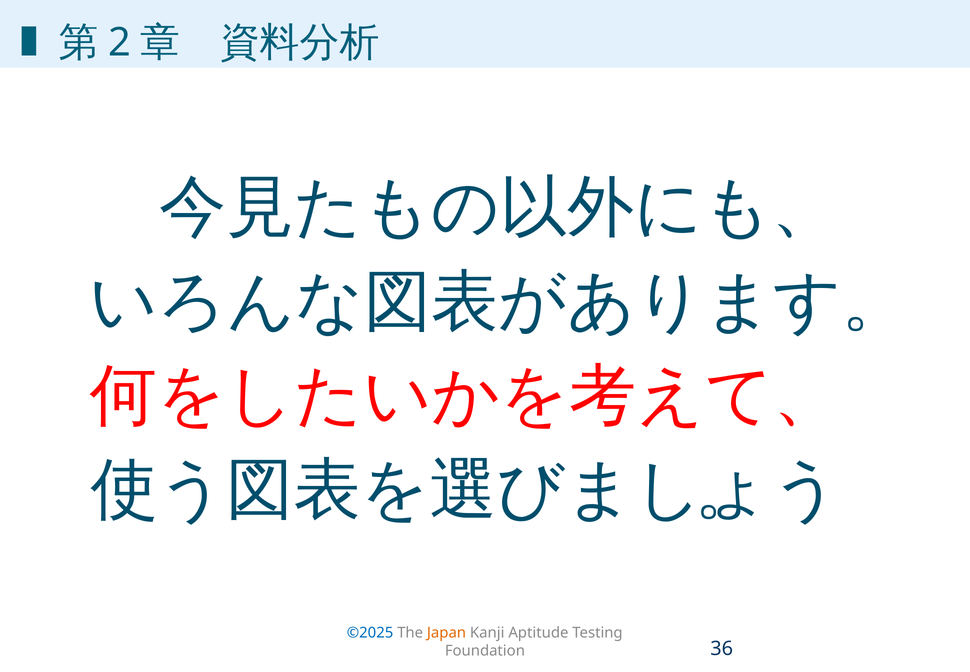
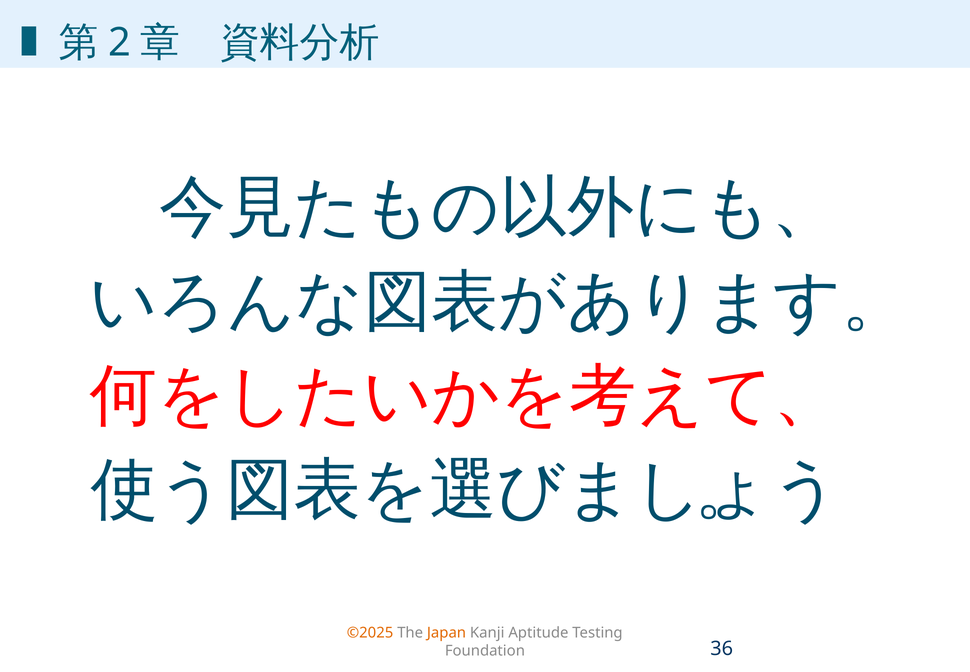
©2025 colour: blue -> orange
